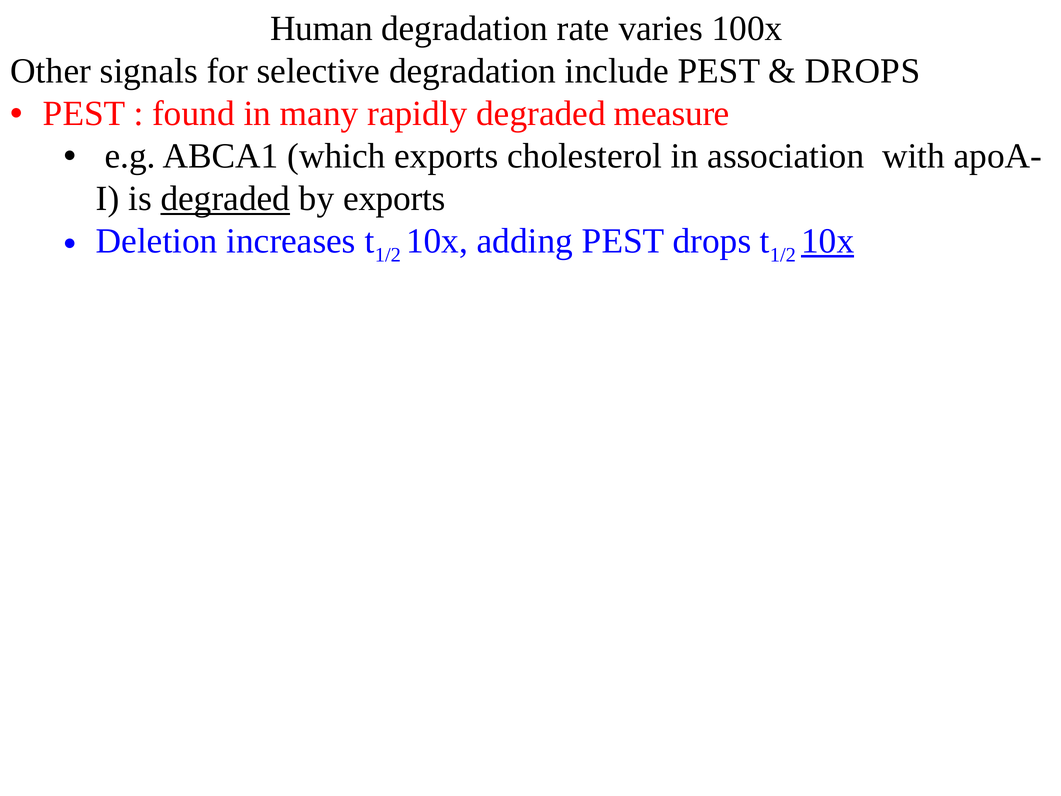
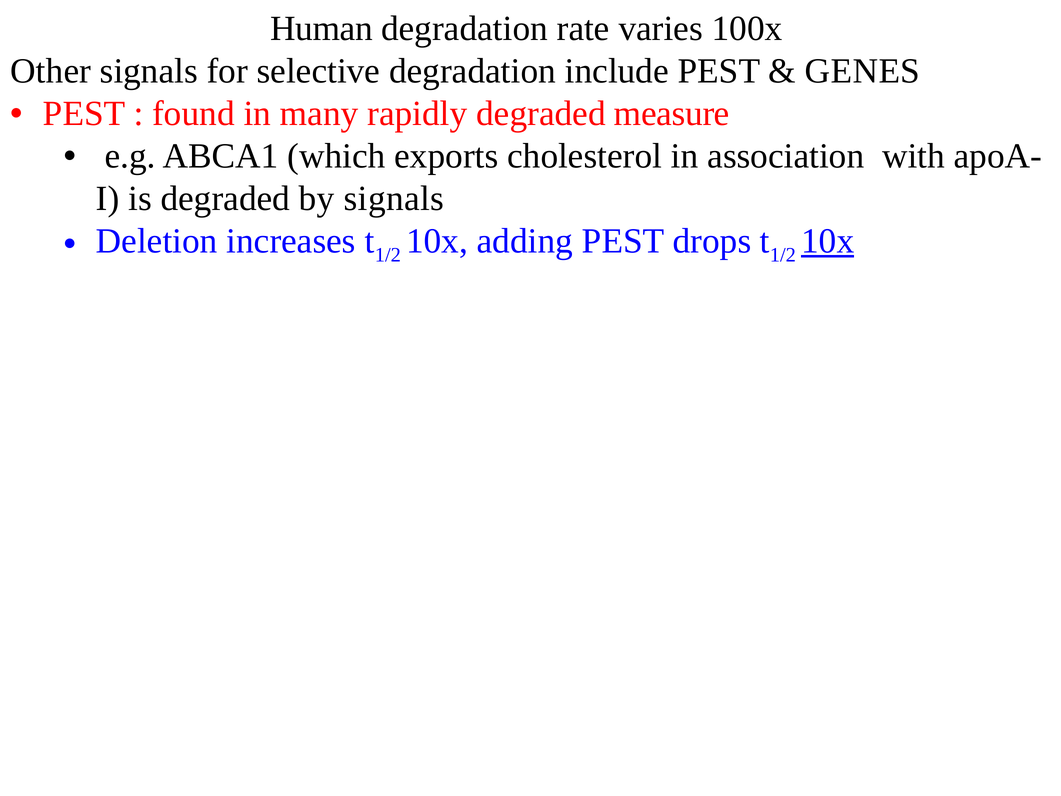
DROPS at (862, 71): DROPS -> GENES
degraded at (225, 199) underline: present -> none
by exports: exports -> signals
